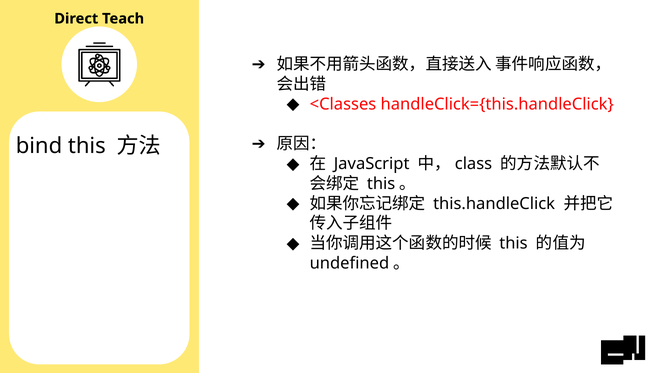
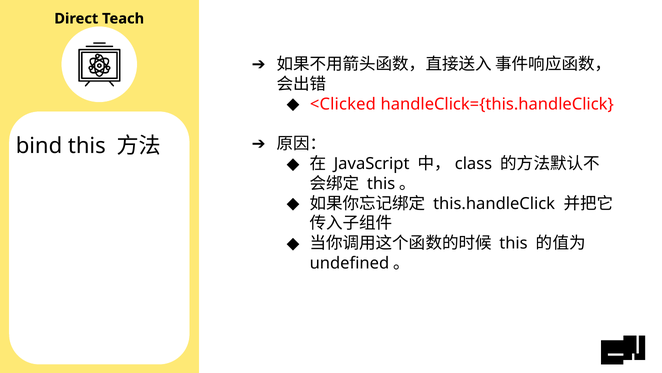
<Classes: <Classes -> <Clicked
